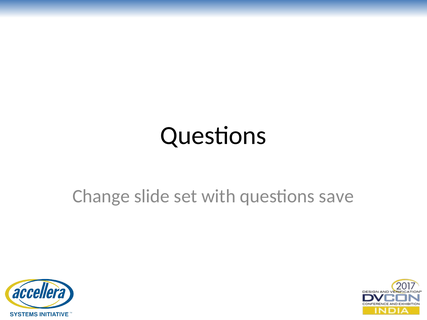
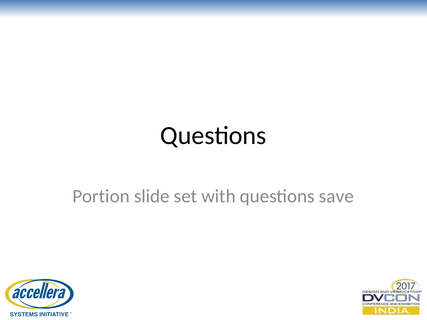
Change: Change -> Portion
